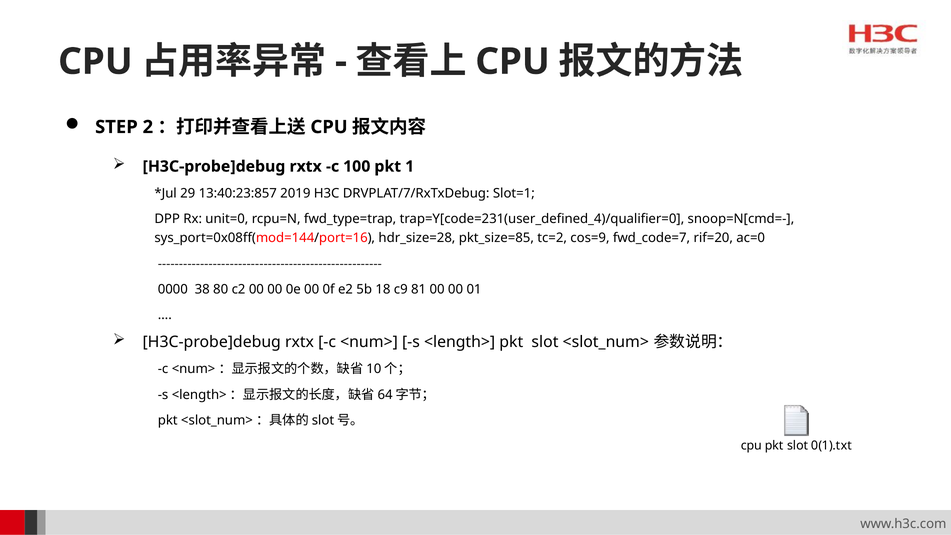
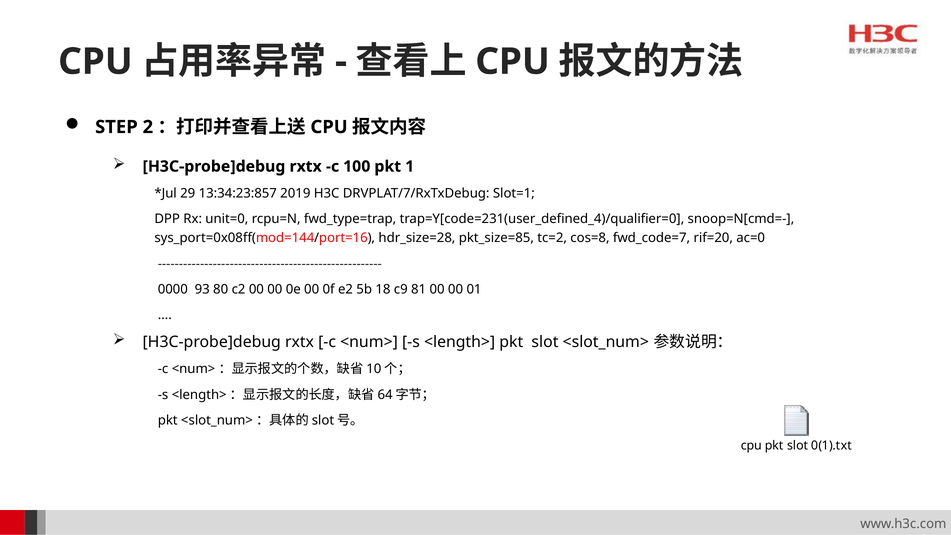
13:40:23:857: 13:40:23:857 -> 13:34:23:857
cos=9: cos=9 -> cos=8
38: 38 -> 93
